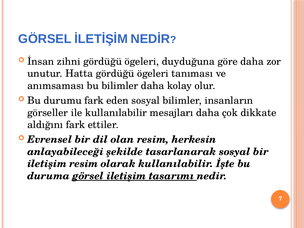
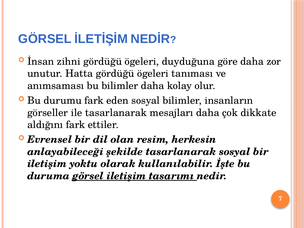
ile kullanılabilir: kullanılabilir -> tasarlanarak
iletişim resim: resim -> yoktu
